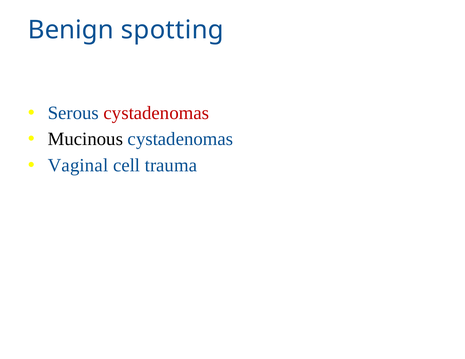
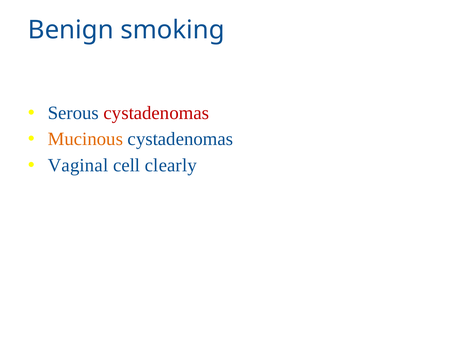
spotting: spotting -> smoking
Mucinous colour: black -> orange
trauma: trauma -> clearly
